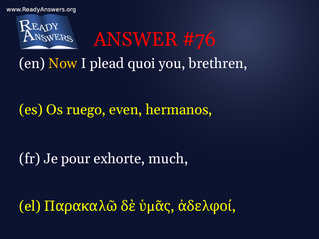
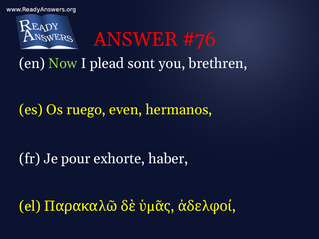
Now colour: yellow -> light green
quoi: quoi -> sont
much: much -> haber
